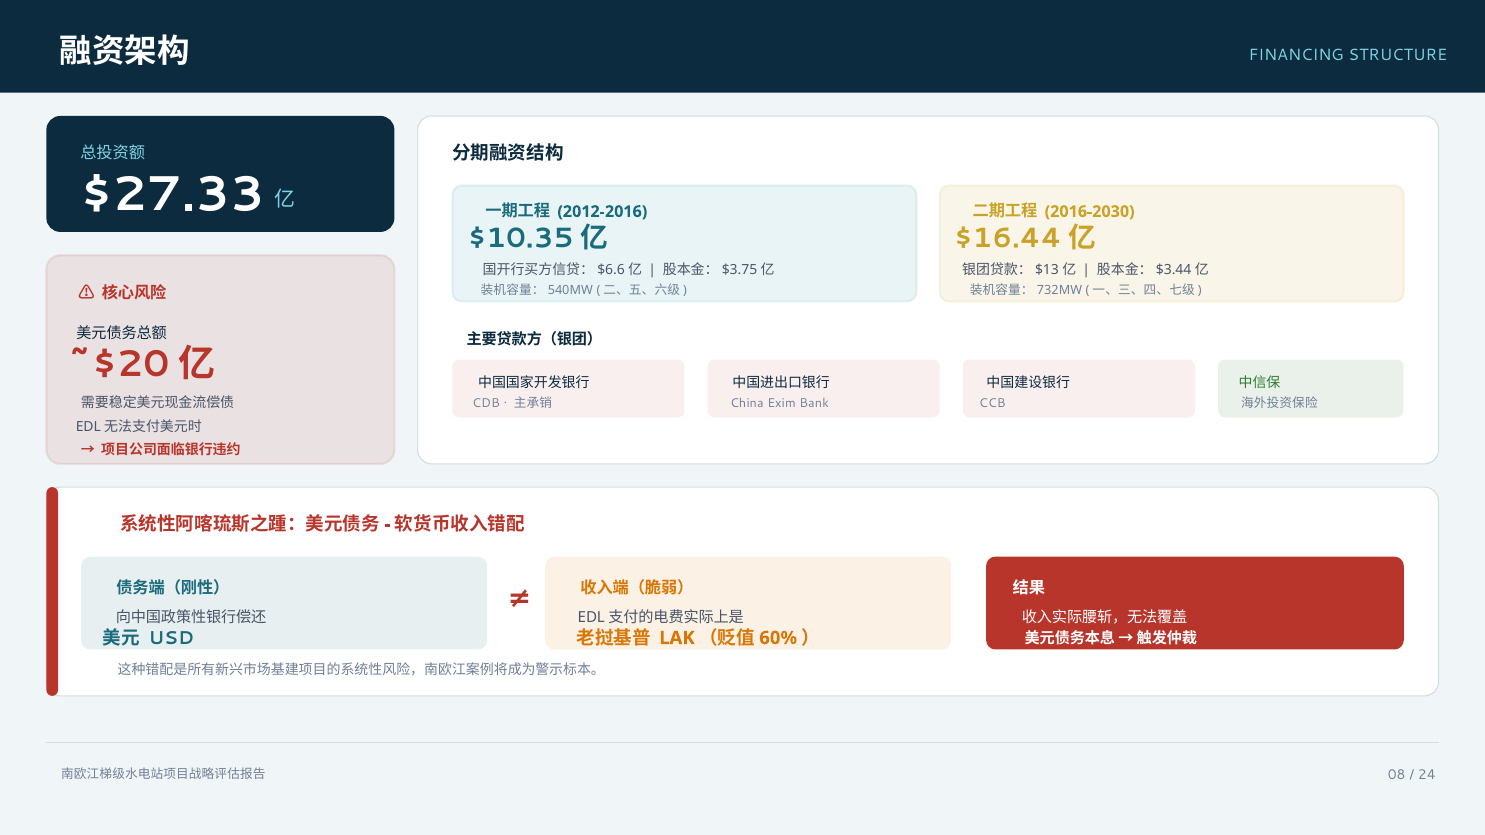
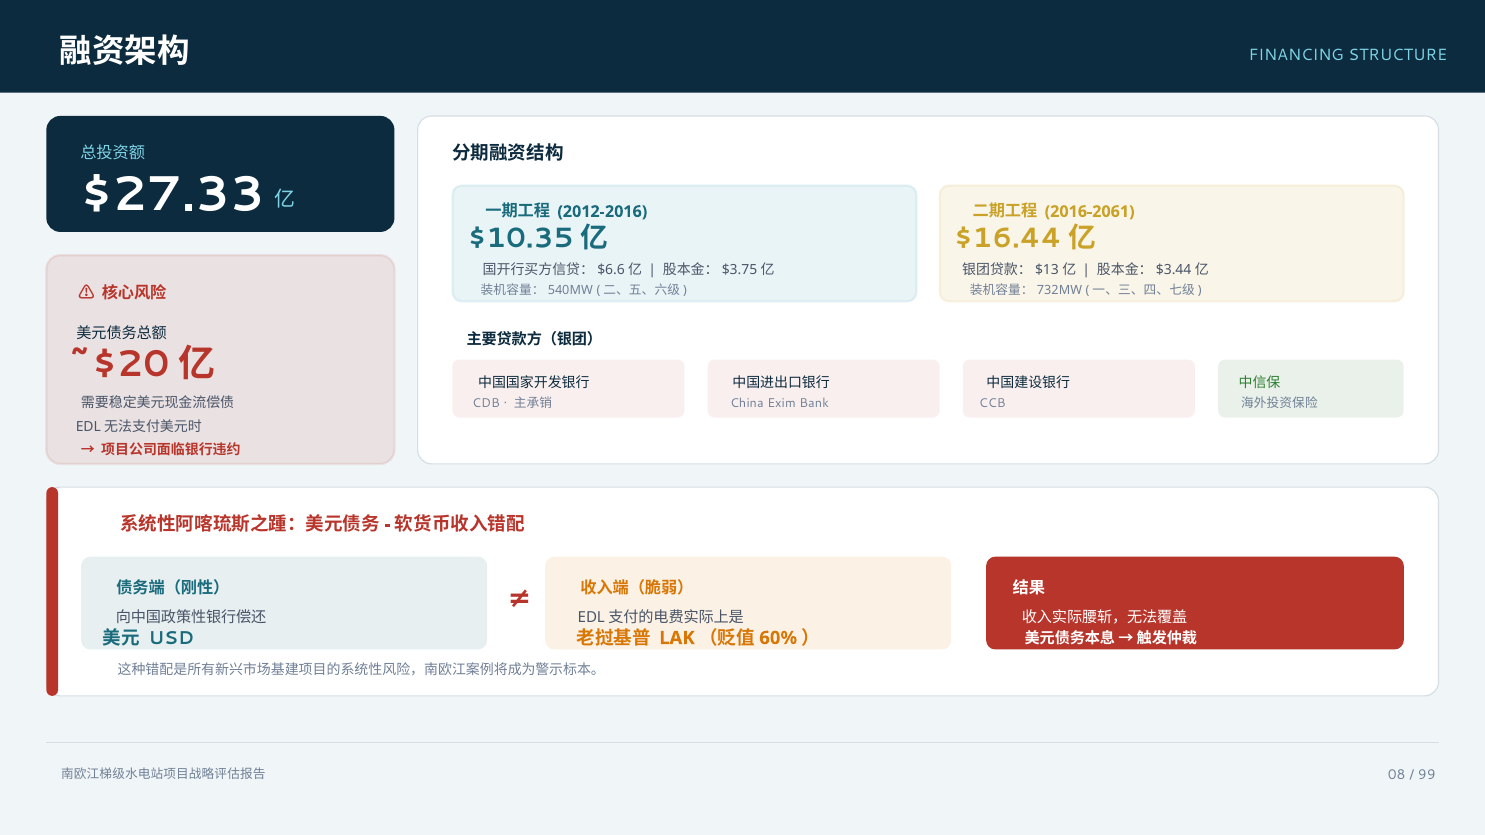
2016-2030: 2016-2030 -> 2016-2061
24: 24 -> 99
